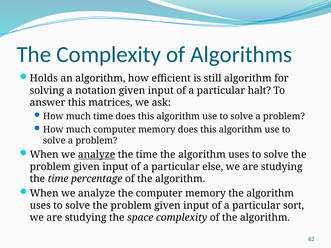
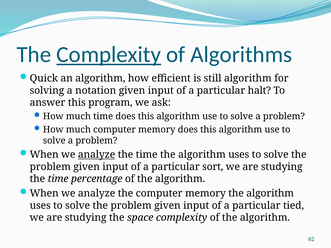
Complexity at (109, 55) underline: none -> present
Holds: Holds -> Quick
matrices: matrices -> program
else: else -> sort
sort: sort -> tied
